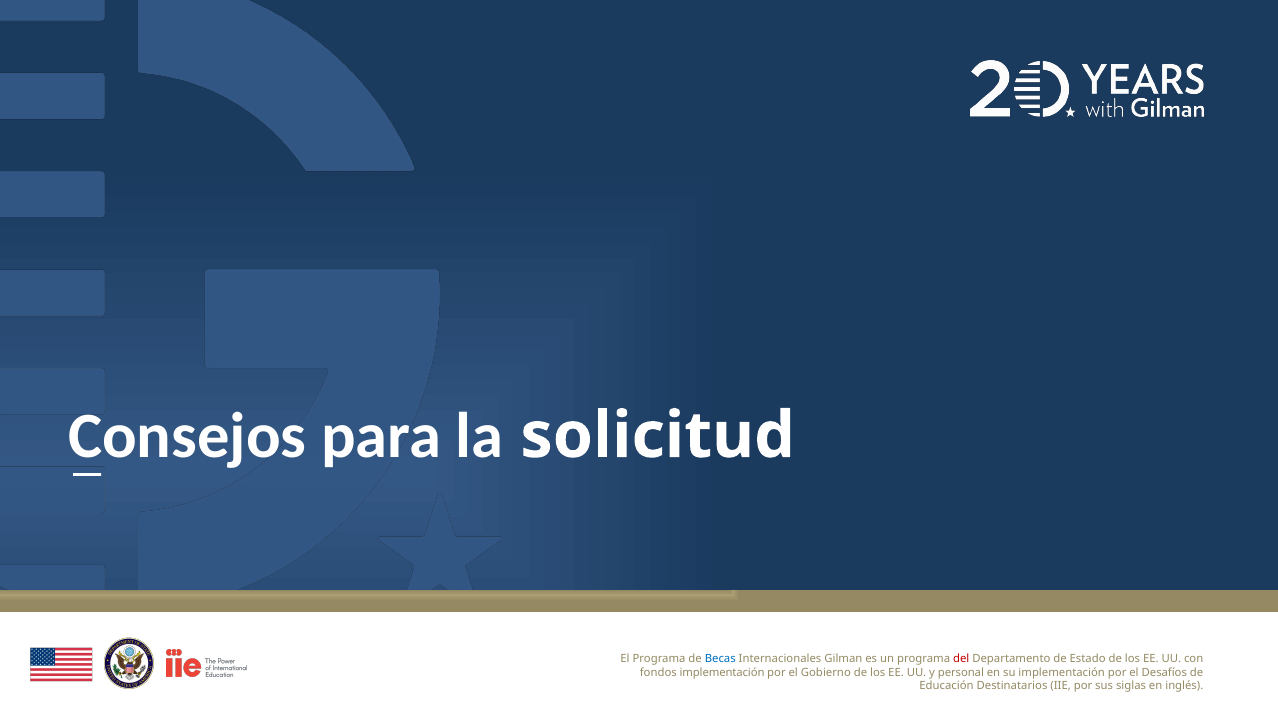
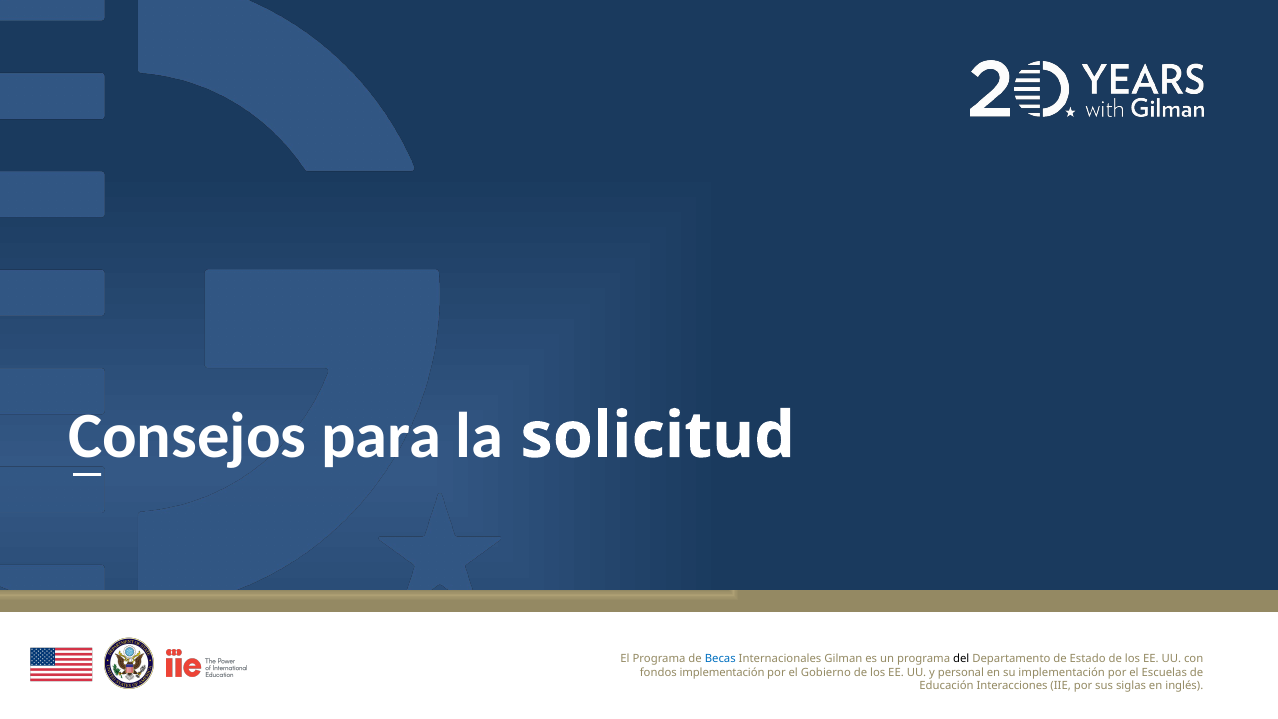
del colour: red -> black
Desafíos: Desafíos -> Escuelas
Destinatarios: Destinatarios -> Interacciones
